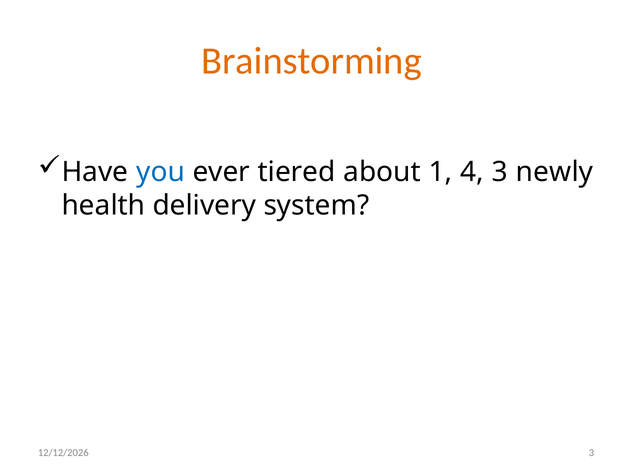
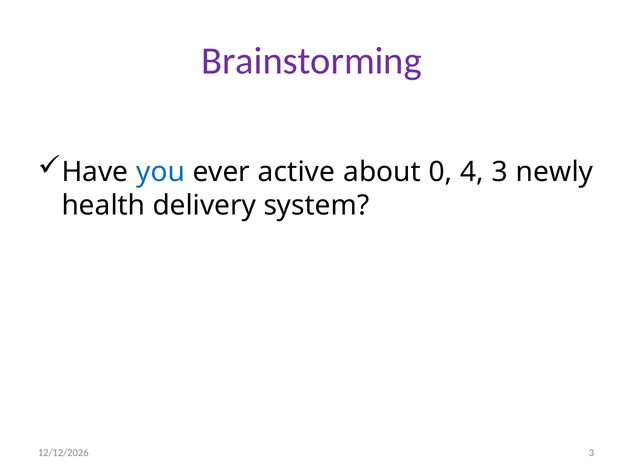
Brainstorming colour: orange -> purple
tiered: tiered -> active
1: 1 -> 0
